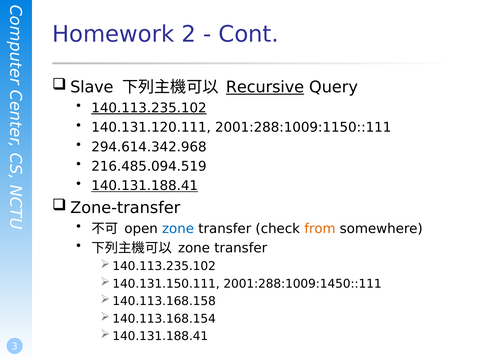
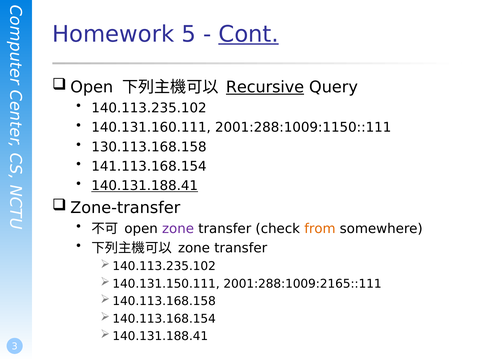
2: 2 -> 5
Cont underline: none -> present
Slave at (92, 87): Slave -> Open
140.113.235.102 underline: present -> none
140.131.120.111: 140.131.120.111 -> 140.131.160.111
294.614.342.968: 294.614.342.968 -> 130.113.168.158
216.485.094.519: 216.485.094.519 -> 141.113.168.154
zone at (178, 228) colour: blue -> purple
2001:288:1009:1450::111: 2001:288:1009:1450::111 -> 2001:288:1009:2165::111
